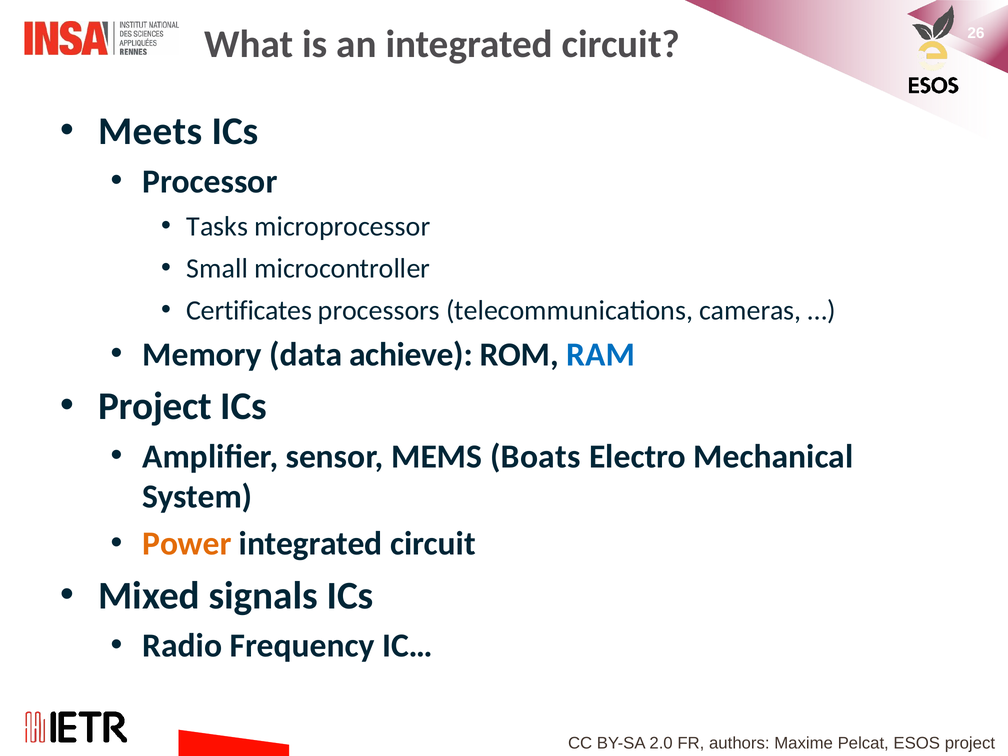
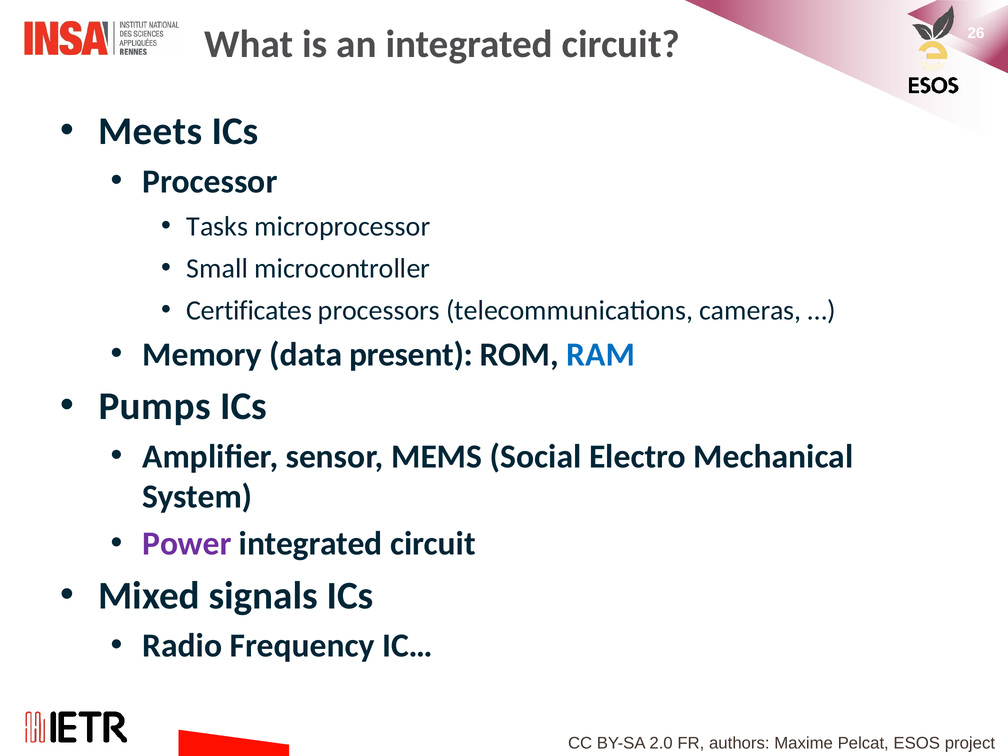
achieve: achieve -> present
Project at (155, 407): Project -> Pumps
Boats: Boats -> Social
Power colour: orange -> purple
